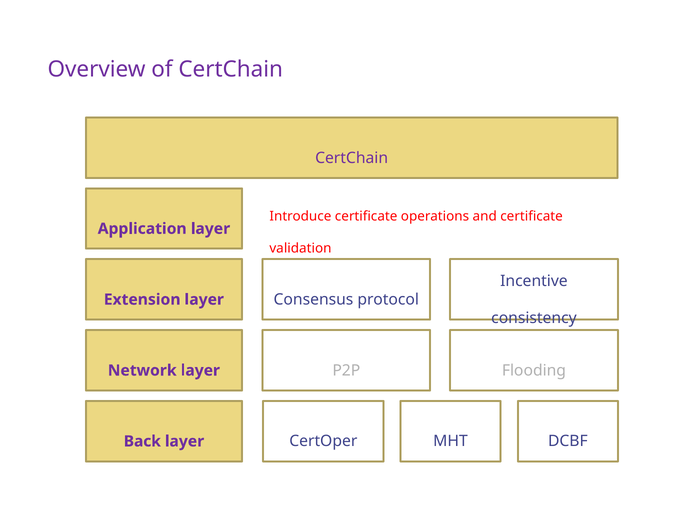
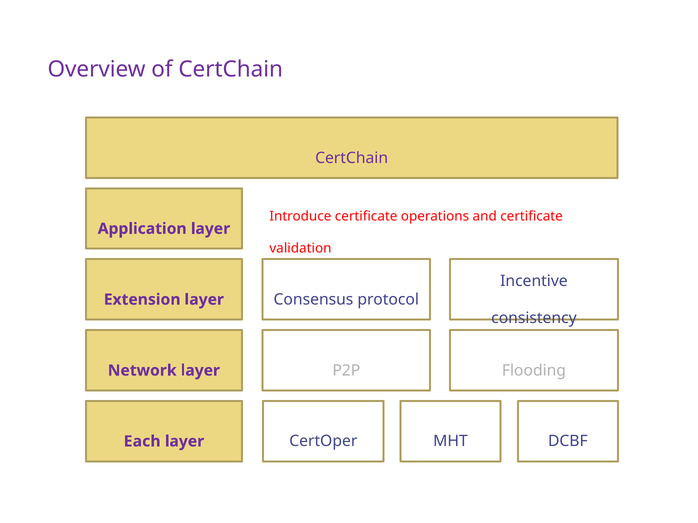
Back: Back -> Each
